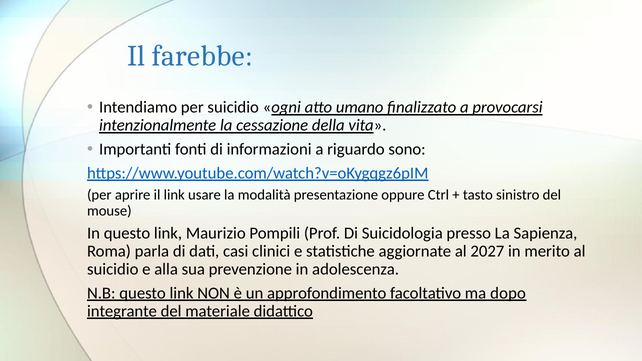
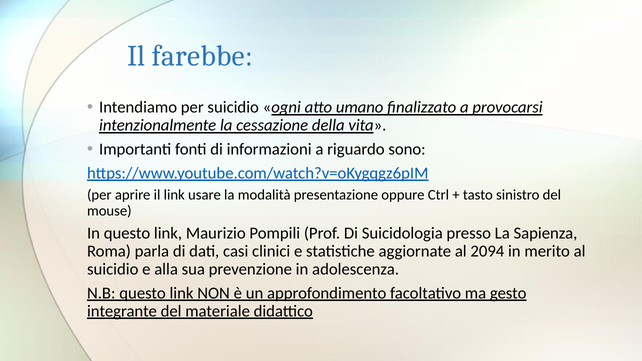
2027: 2027 -> 2094
dopo: dopo -> gesto
